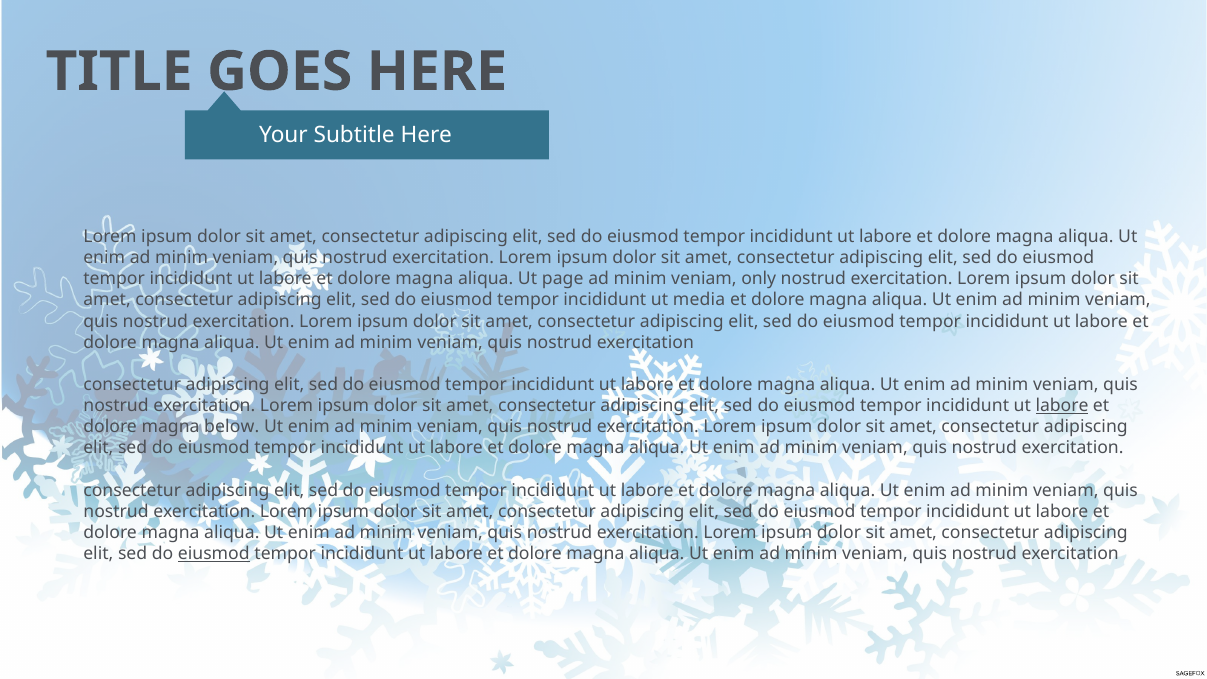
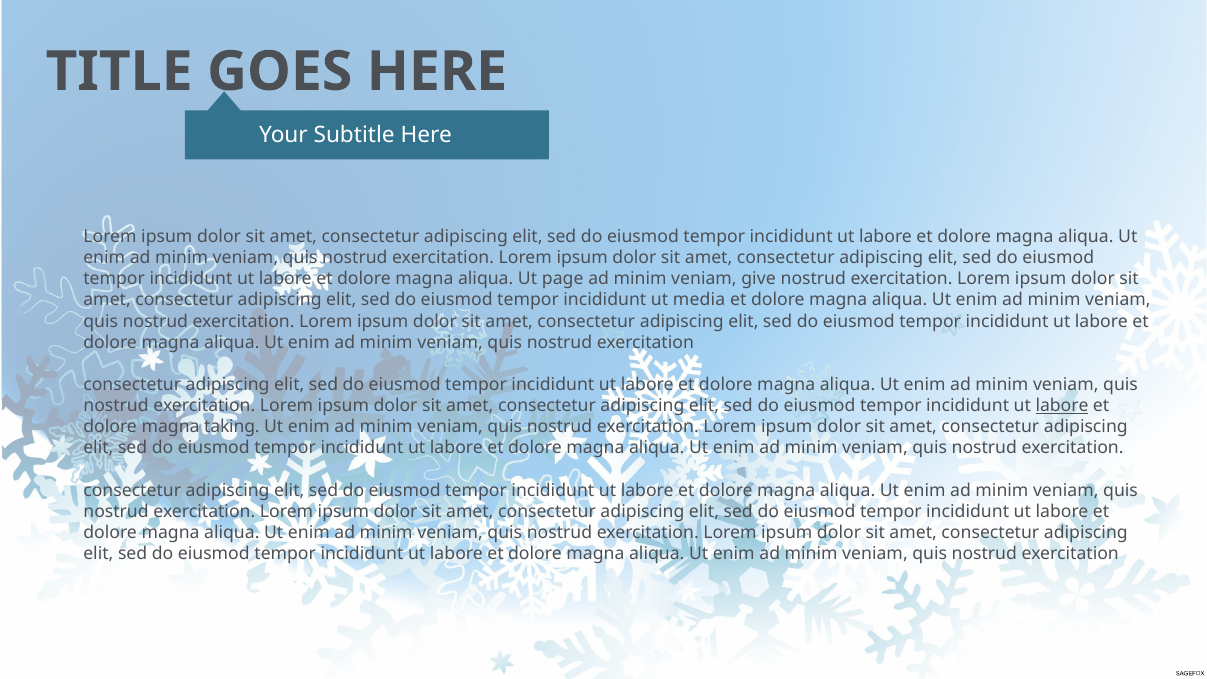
only: only -> give
below: below -> taking
eiusmod at (214, 554) underline: present -> none
